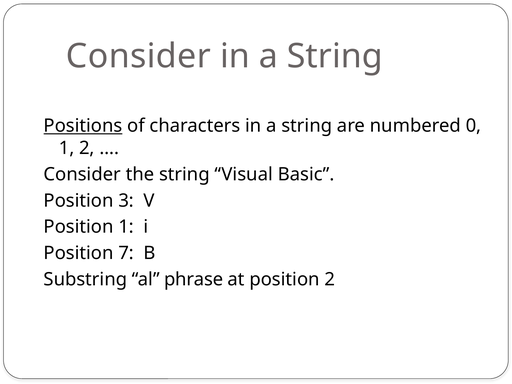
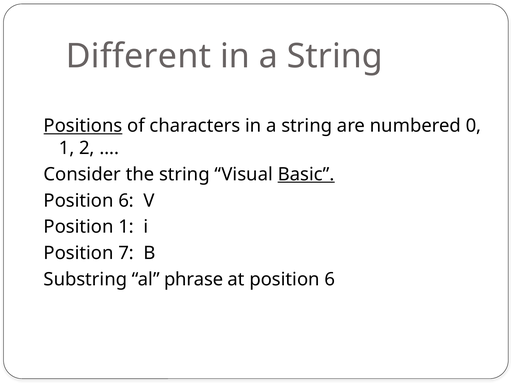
Consider at (138, 56): Consider -> Different
Basic underline: none -> present
3 at (126, 201): 3 -> 6
at position 2: 2 -> 6
